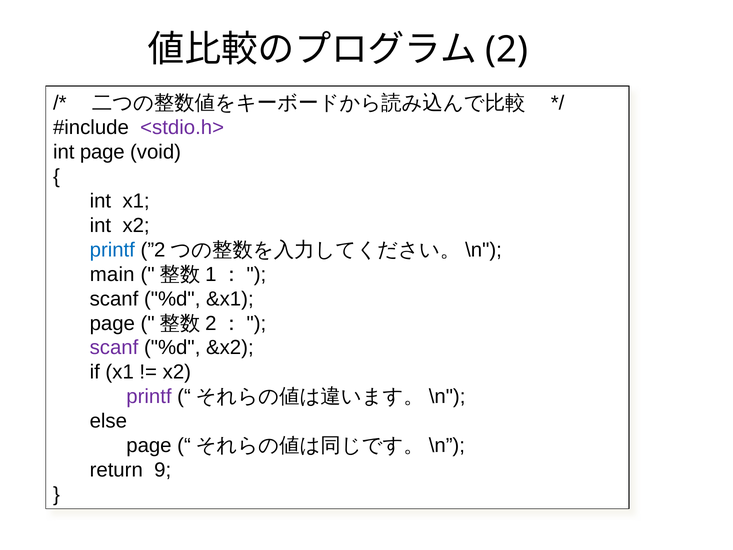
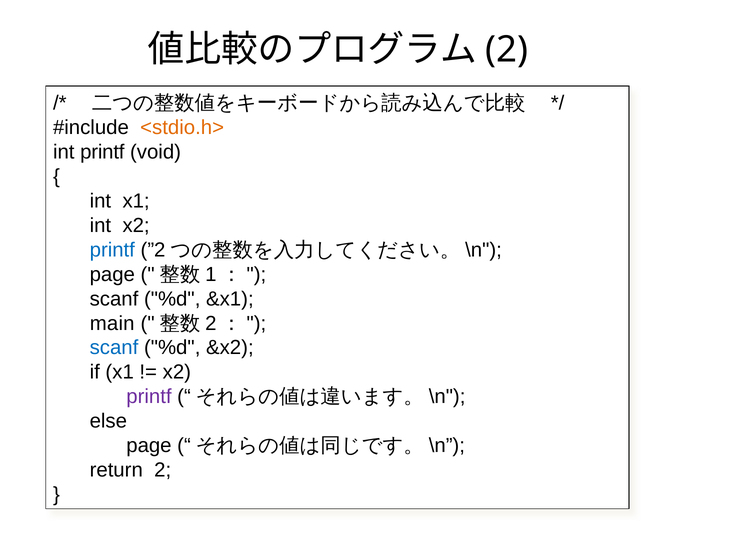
<stdio.h> colour: purple -> orange
int page: page -> printf
main at (112, 274): main -> page
page at (112, 323): page -> main
scanf at (114, 348) colour: purple -> blue
return 9: 9 -> 2
